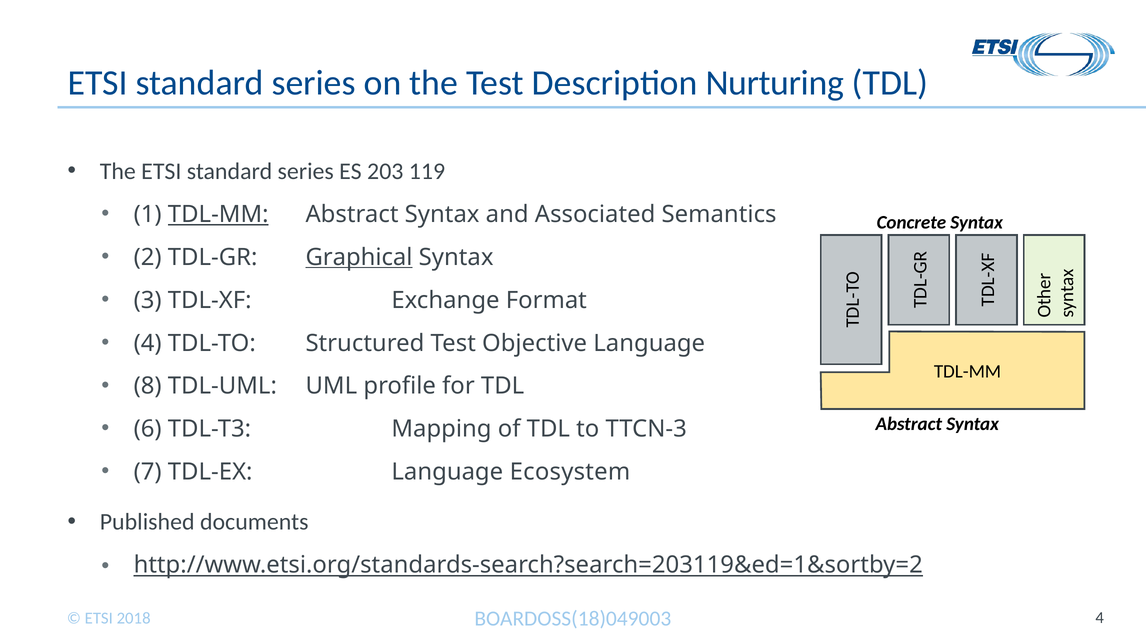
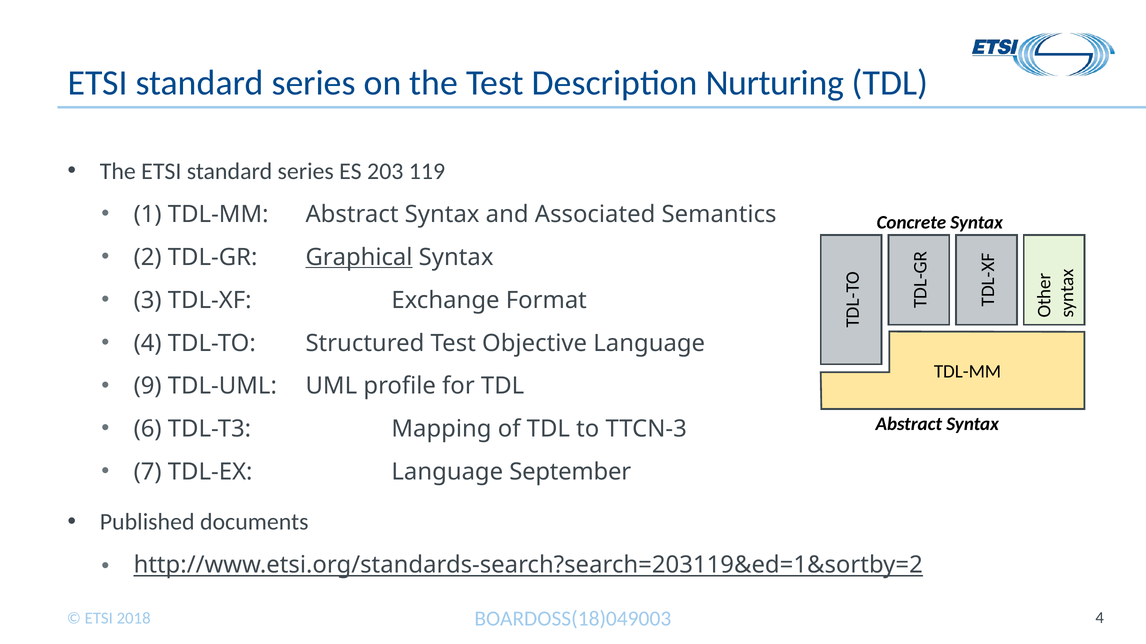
TDL-MM at (218, 215) underline: present -> none
8: 8 -> 9
Ecosystem: Ecosystem -> September
